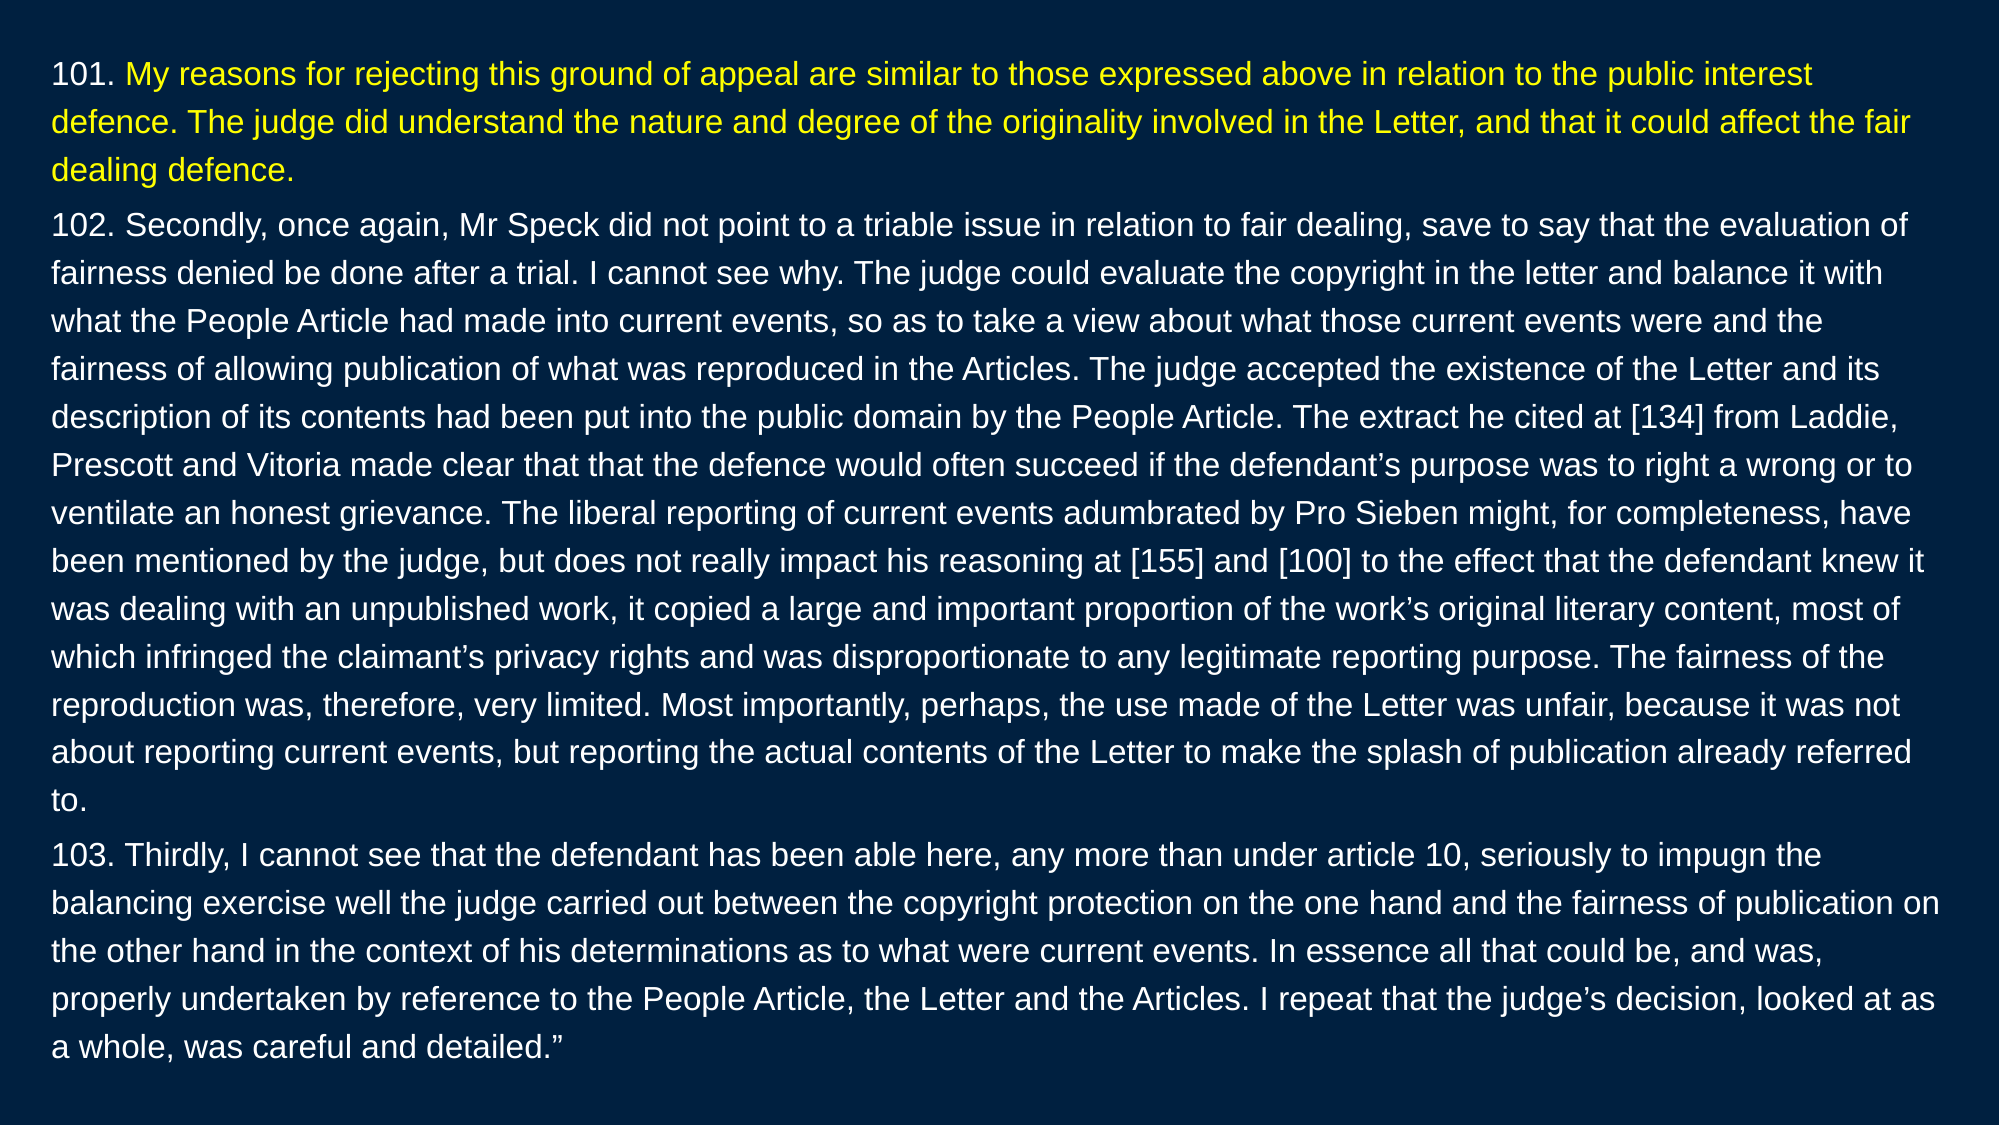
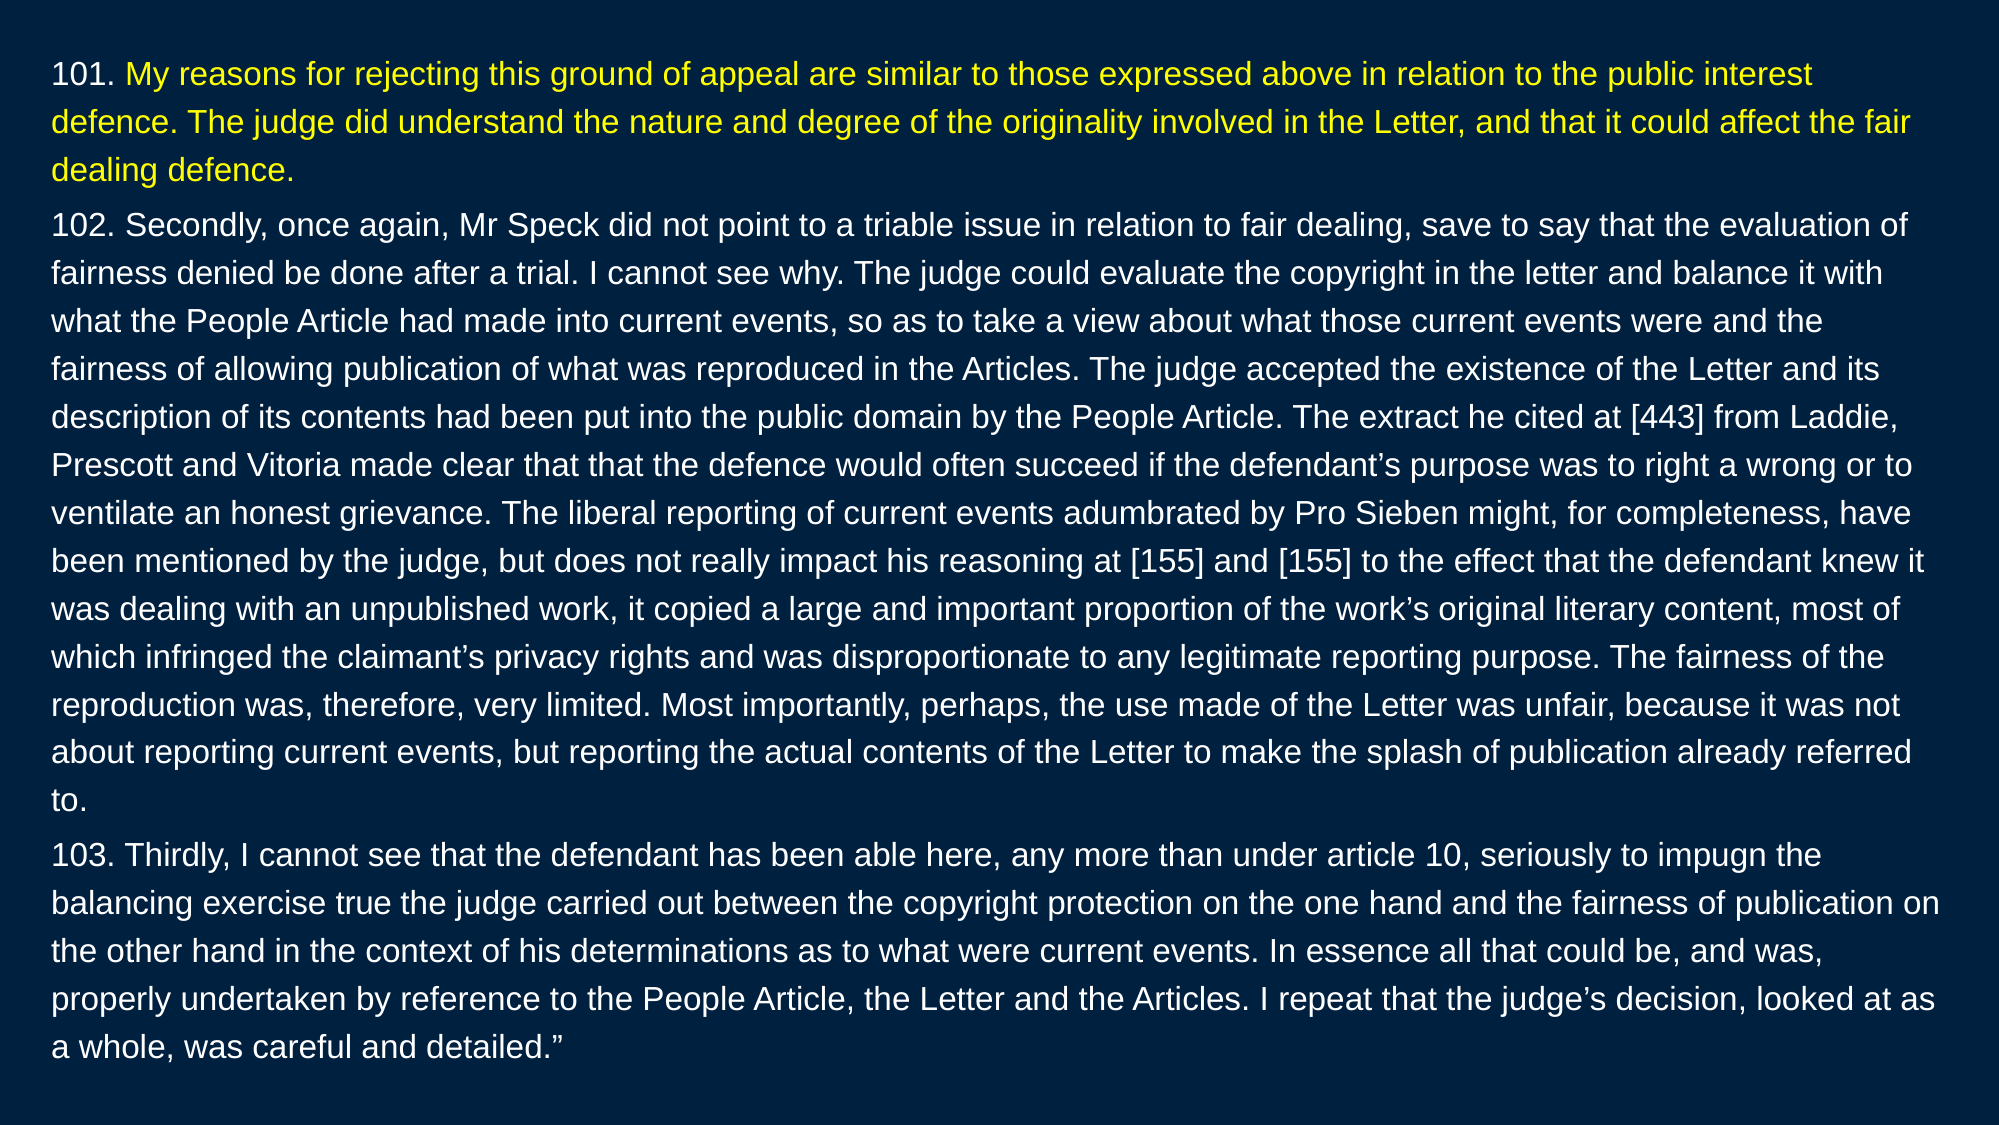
134: 134 -> 443
and 100: 100 -> 155
well: well -> true
